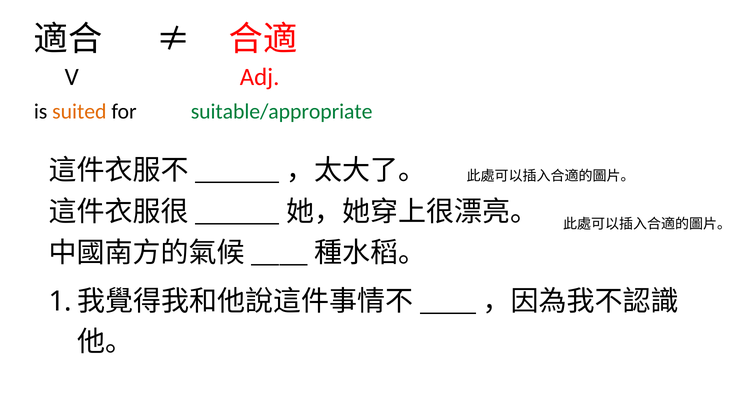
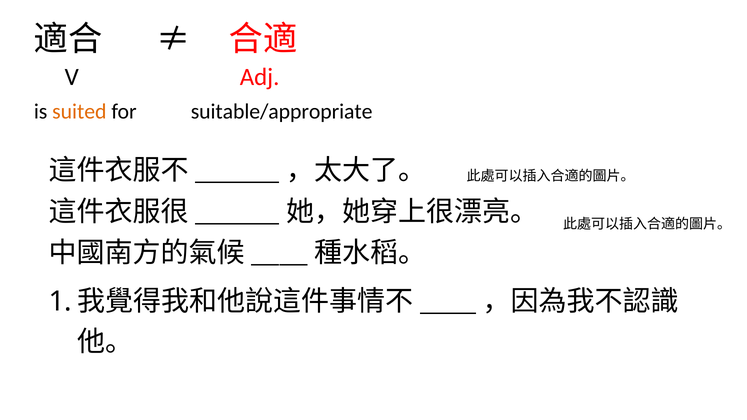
suitable/appropriate colour: green -> black
